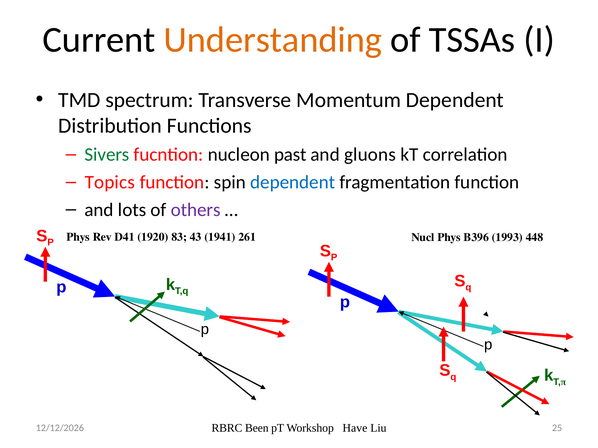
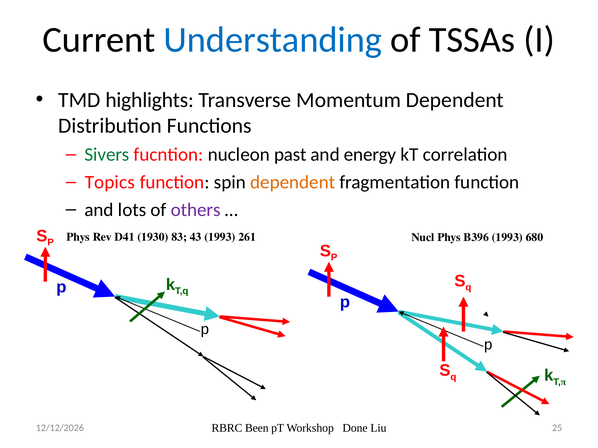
Understanding colour: orange -> blue
spectrum: spectrum -> highlights
gluons: gluons -> energy
dependent at (293, 182) colour: blue -> orange
1920: 1920 -> 1930
43 1941: 1941 -> 1993
448: 448 -> 680
Have: Have -> Done
